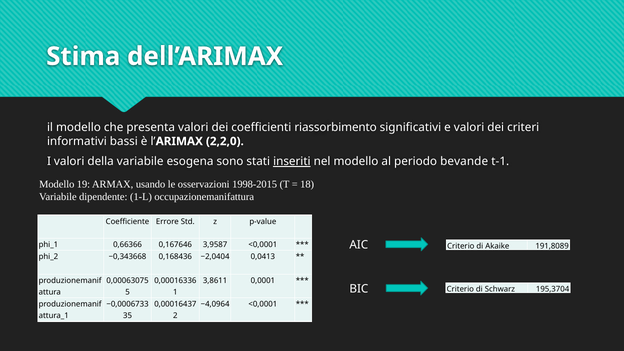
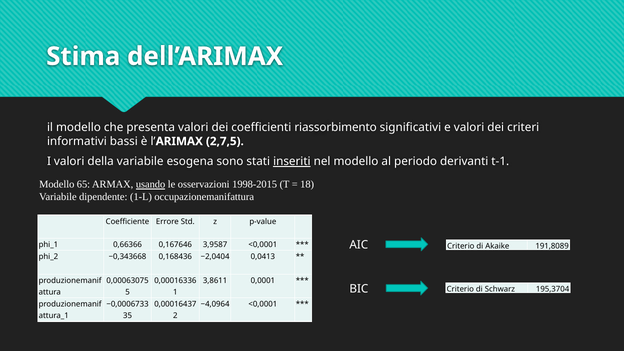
2,2,0: 2,2,0 -> 2,7,5
bevande: bevande -> derivanti
19: 19 -> 65
usando underline: none -> present
